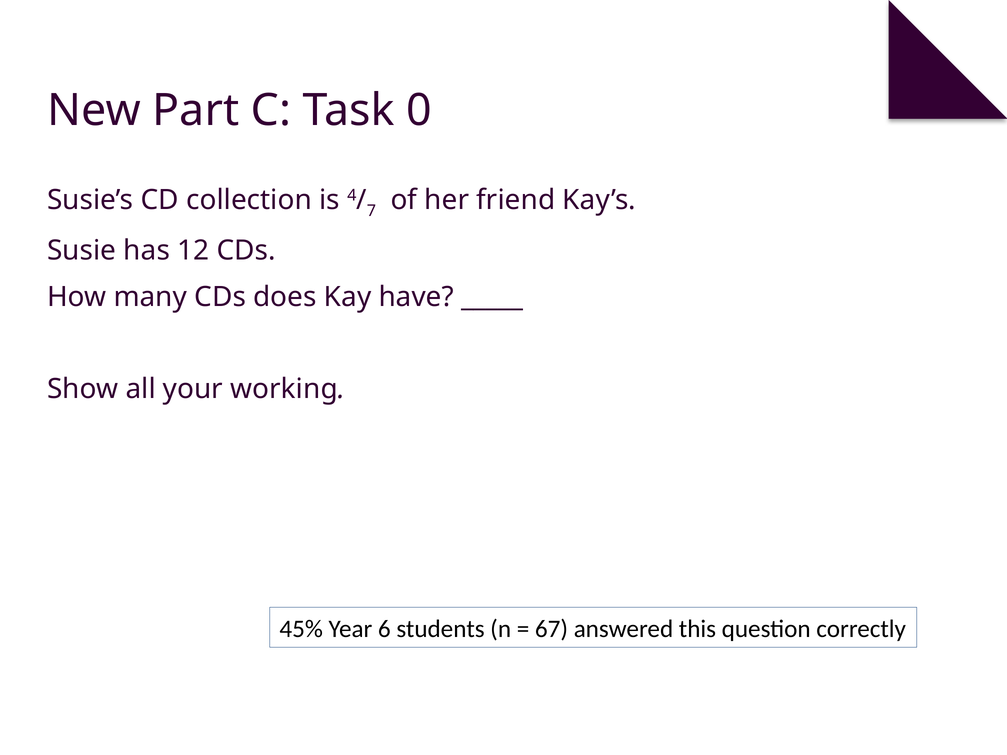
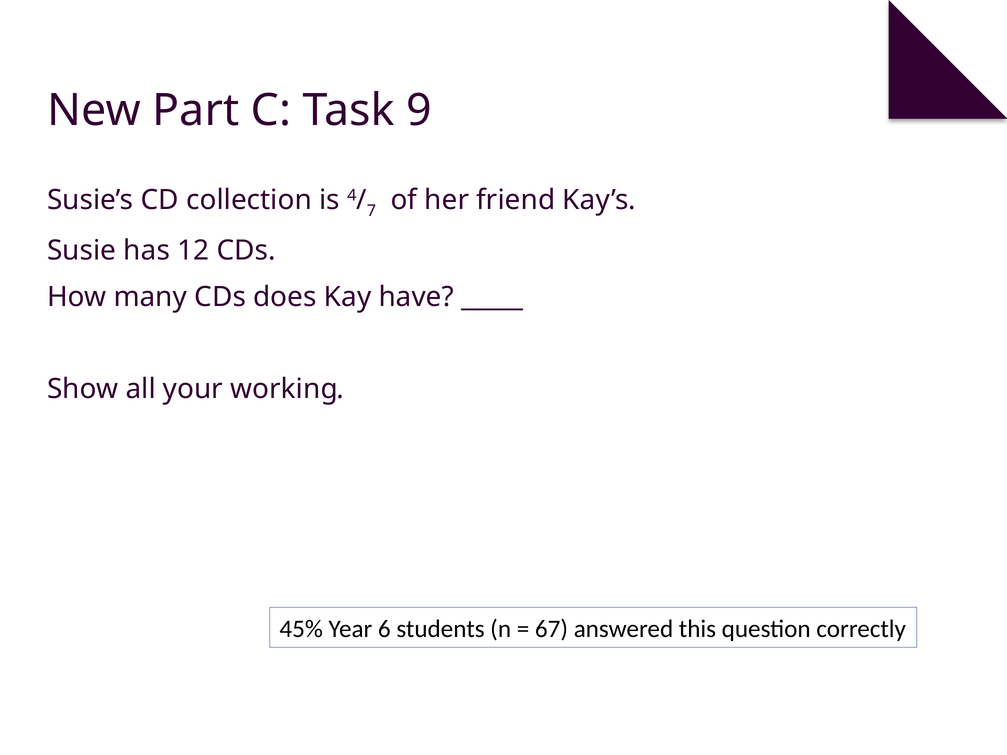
0: 0 -> 9
